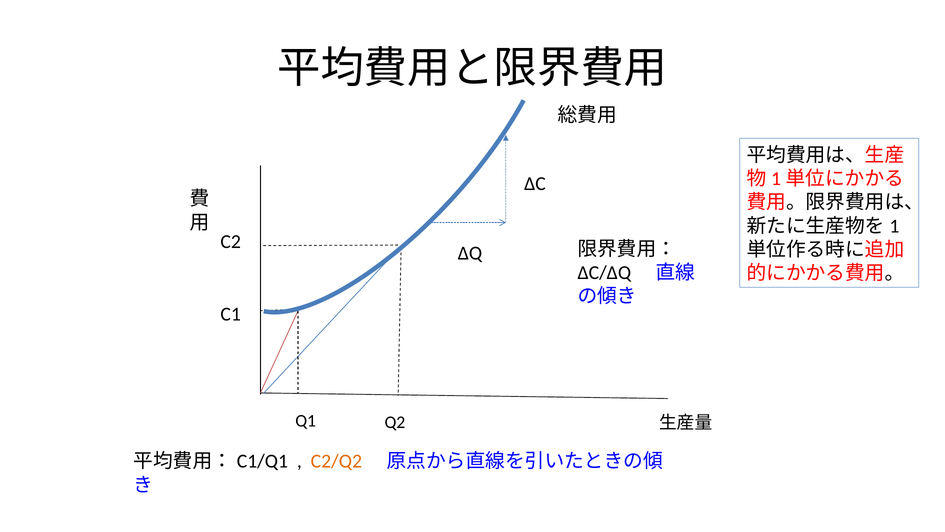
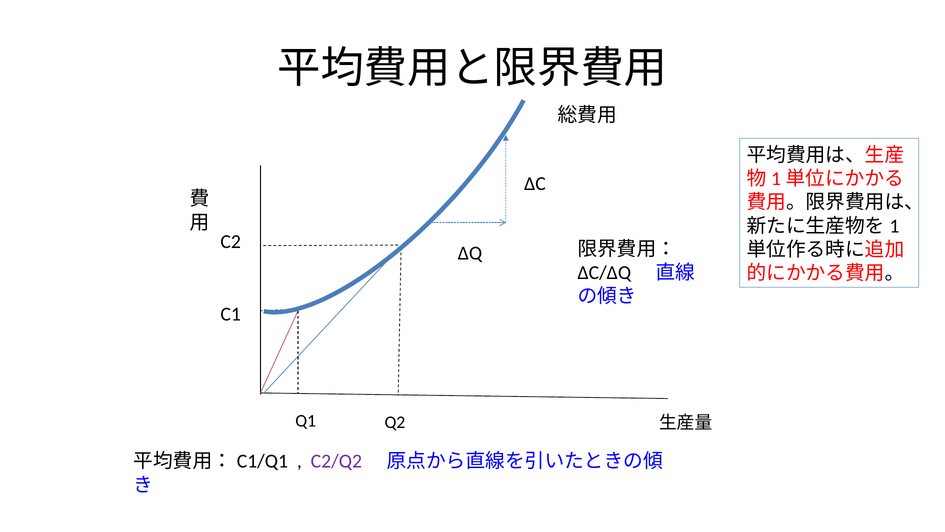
C2/Q2 colour: orange -> purple
